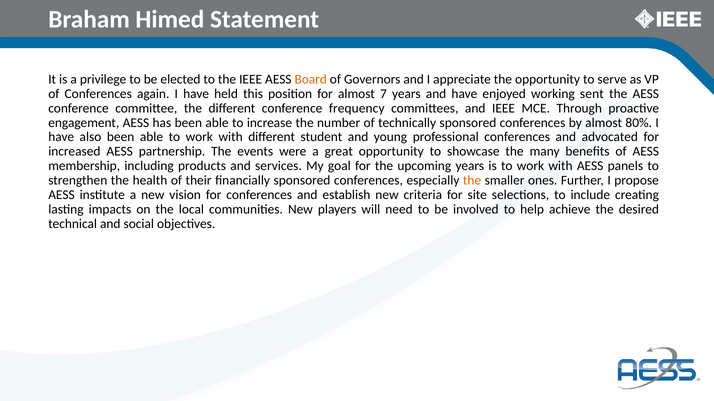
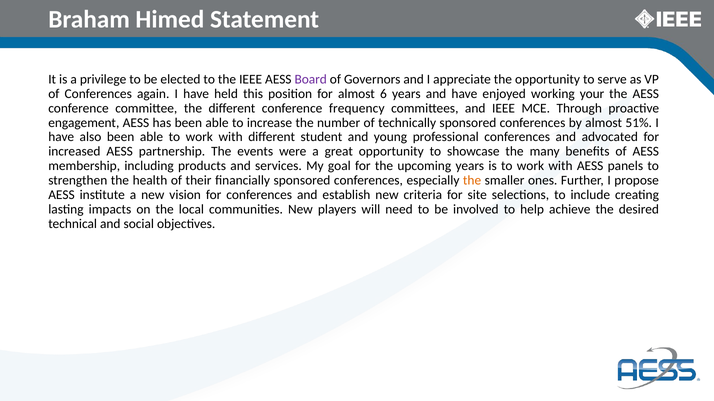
Board colour: orange -> purple
7: 7 -> 6
sent: sent -> your
80%: 80% -> 51%
